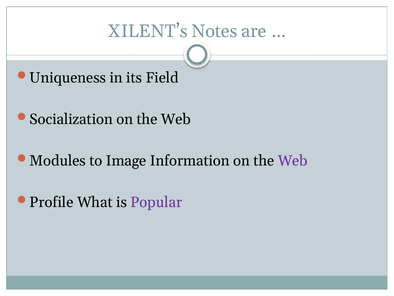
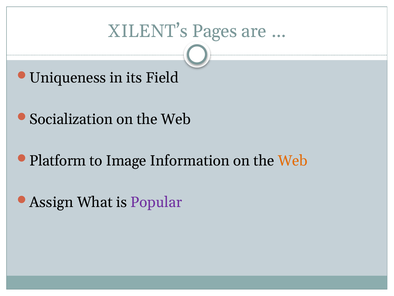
Notes: Notes -> Pages
Modules: Modules -> Platform
Web at (293, 160) colour: purple -> orange
Profile: Profile -> Assign
